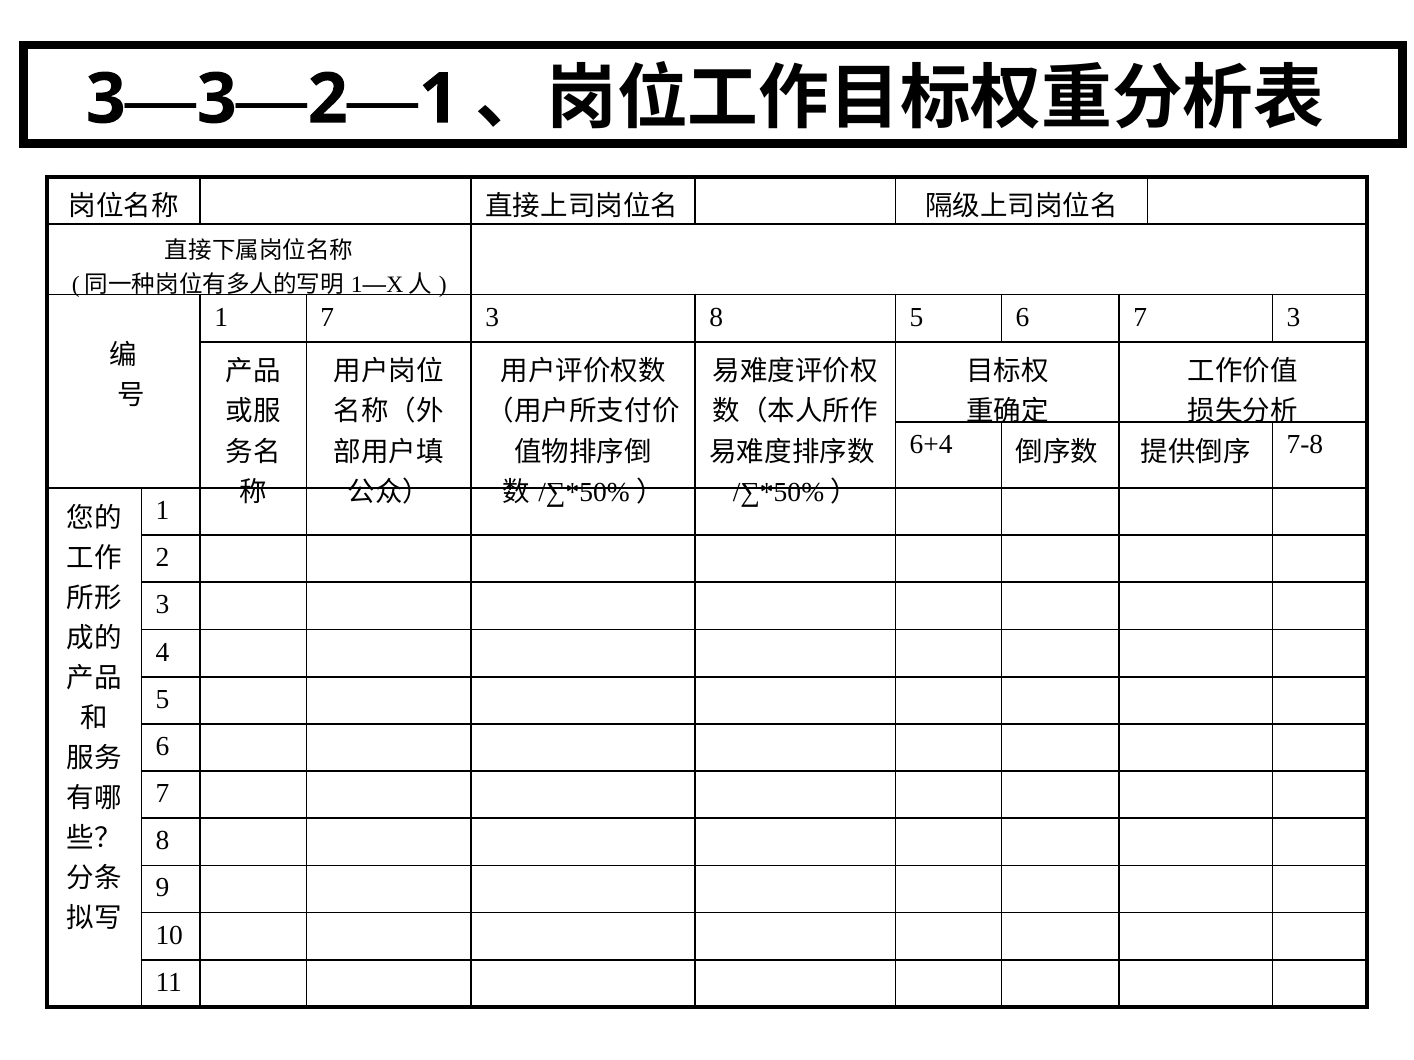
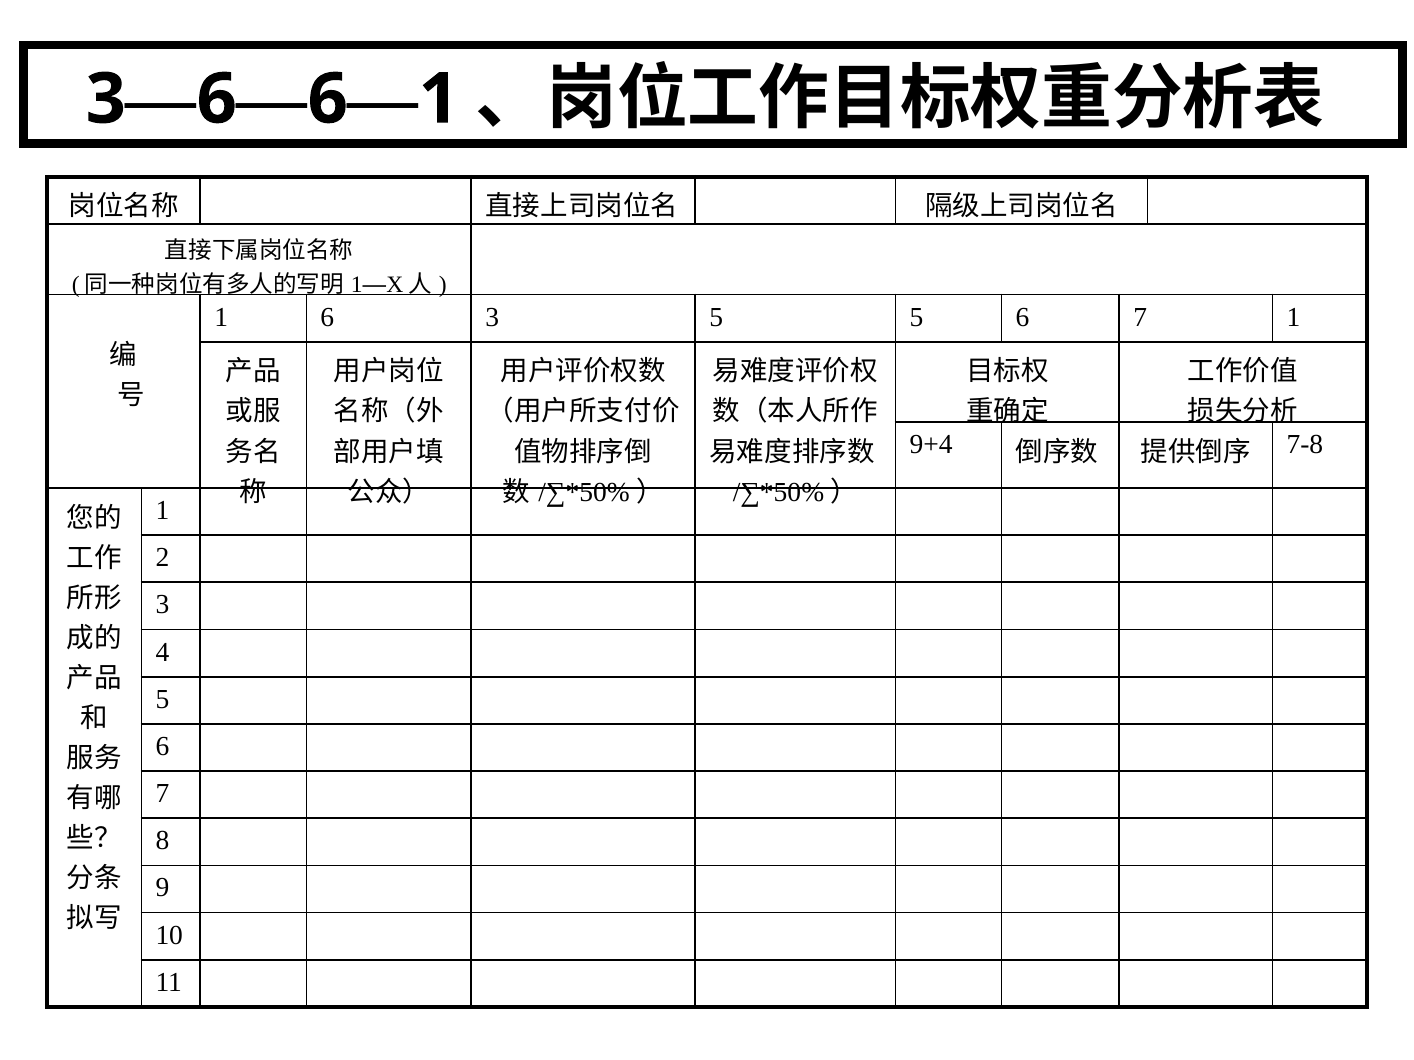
3 at (217, 99): 3 -> 6
2 at (328, 99): 2 -> 6
1 7: 7 -> 6
3 8: 8 -> 5
6 7 3: 3 -> 1
6+4: 6+4 -> 9+4
